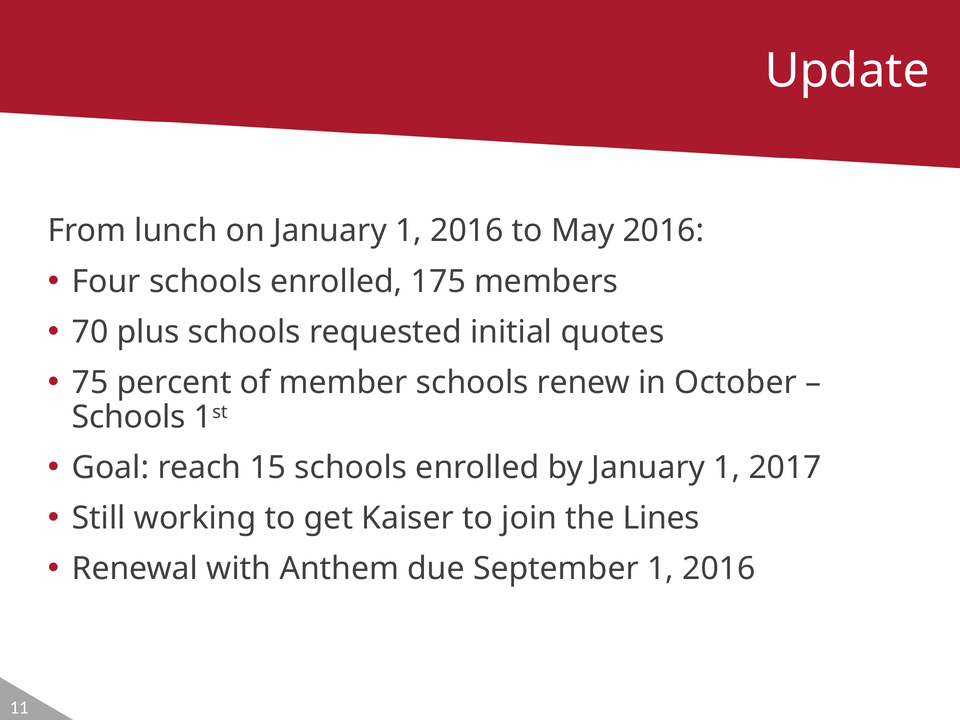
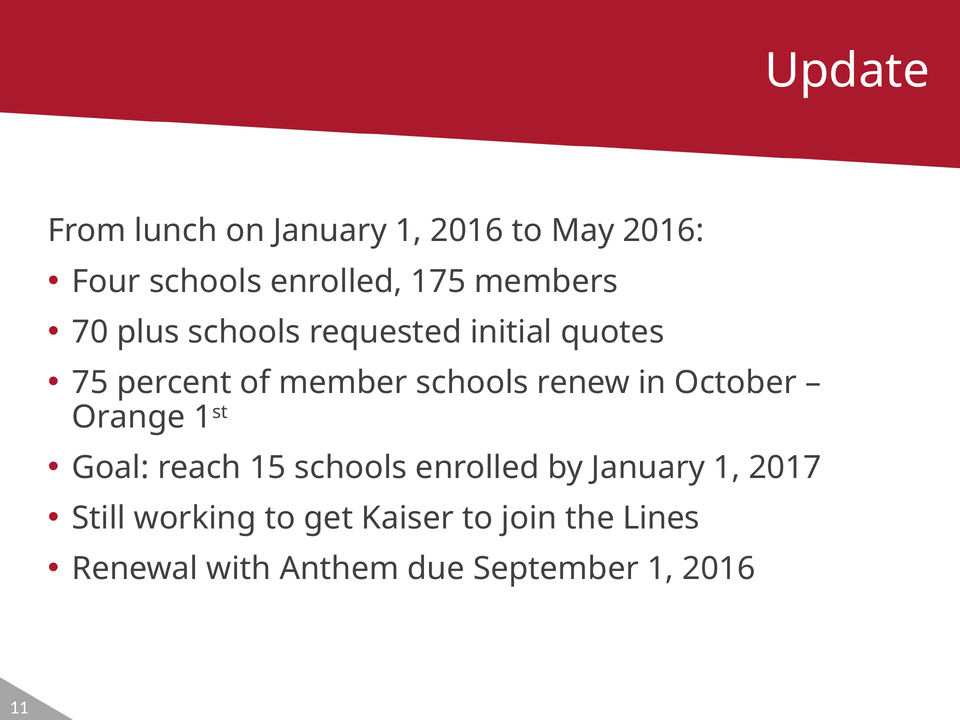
Schools at (129, 417): Schools -> Orange
